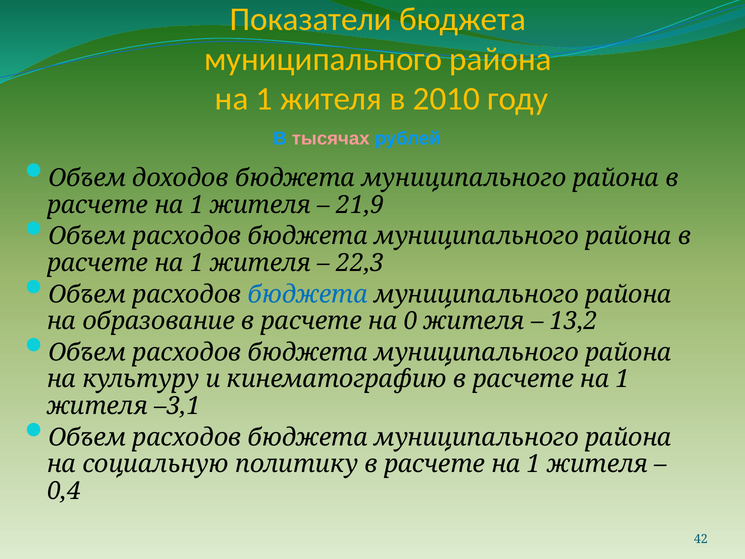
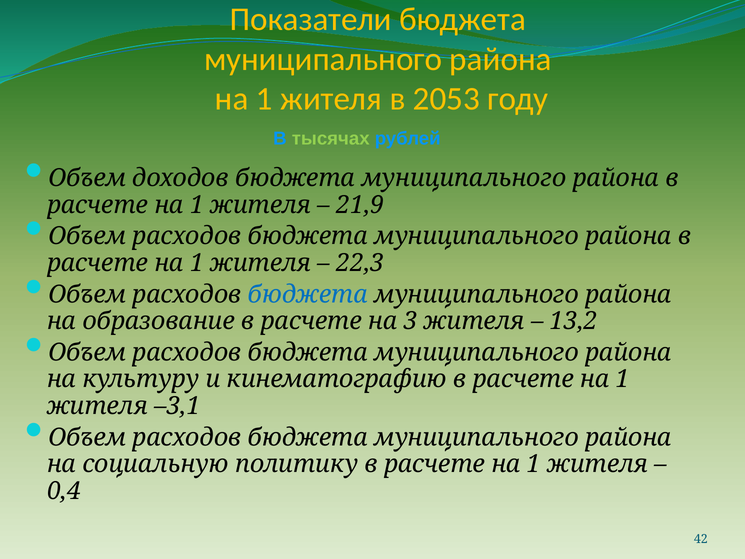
2010: 2010 -> 2053
тысячах colour: pink -> light green
0: 0 -> 3
